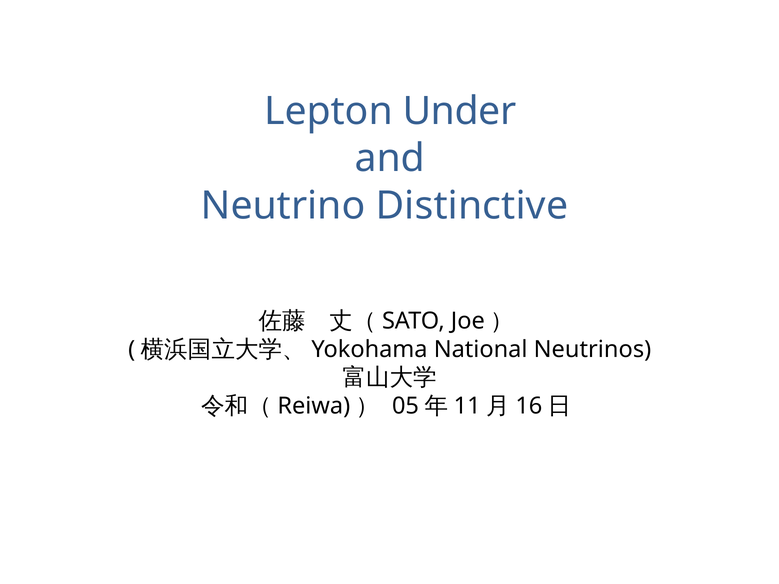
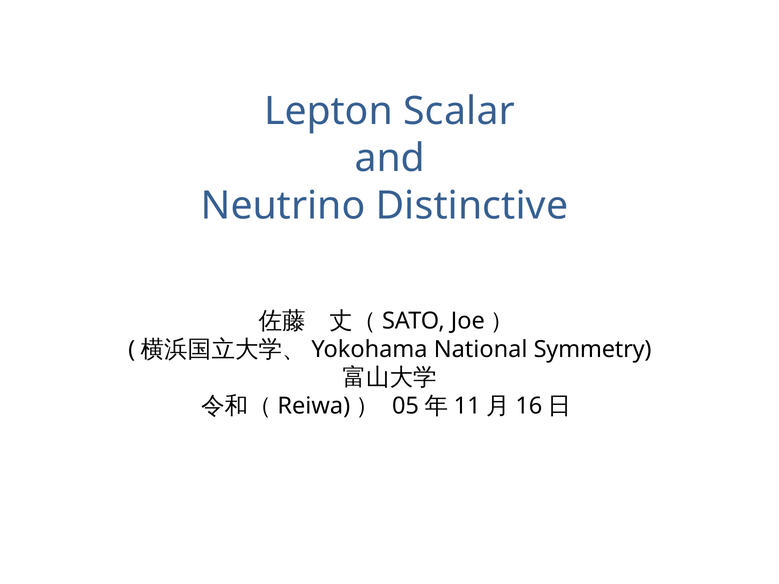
Under: Under -> Scalar
Neutrinos: Neutrinos -> Symmetry
